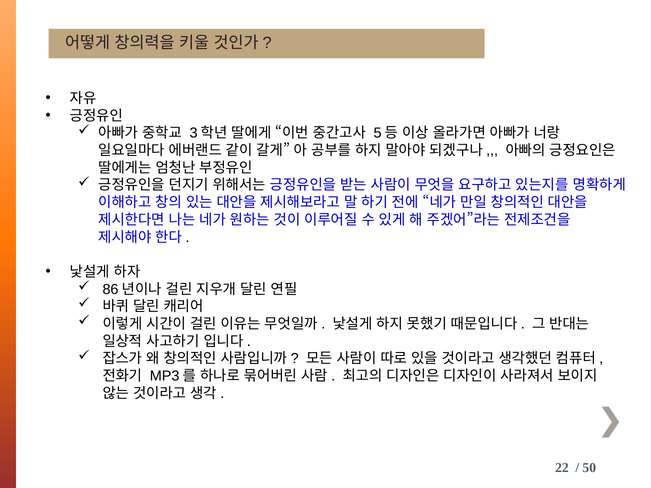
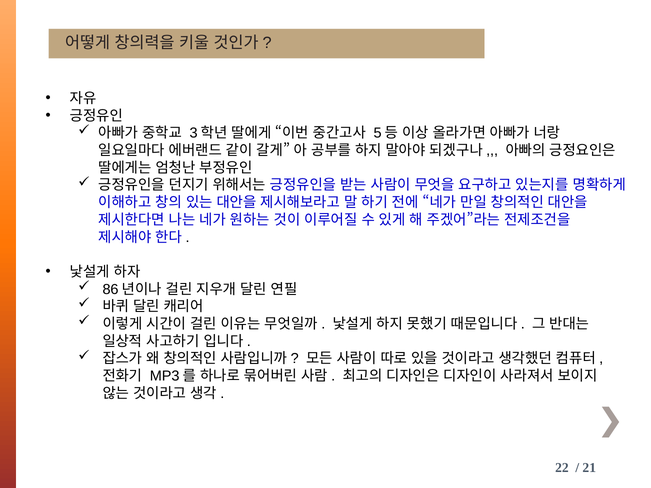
50: 50 -> 21
